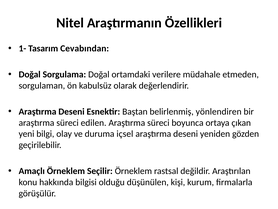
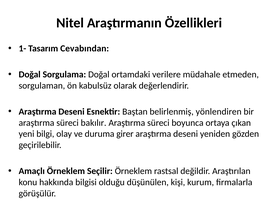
edilen: edilen -> bakılır
içsel: içsel -> girer
